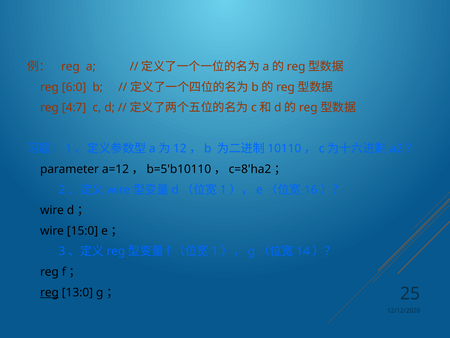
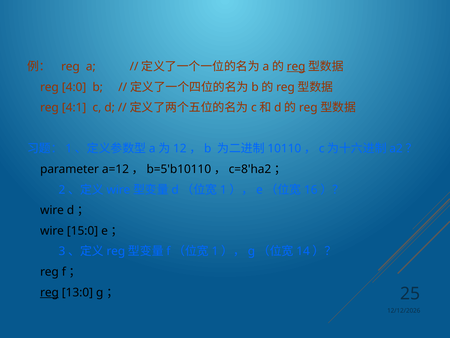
reg at (296, 67) underline: none -> present
6:0: 6:0 -> 4:0
4:7: 4:7 -> 4:1
